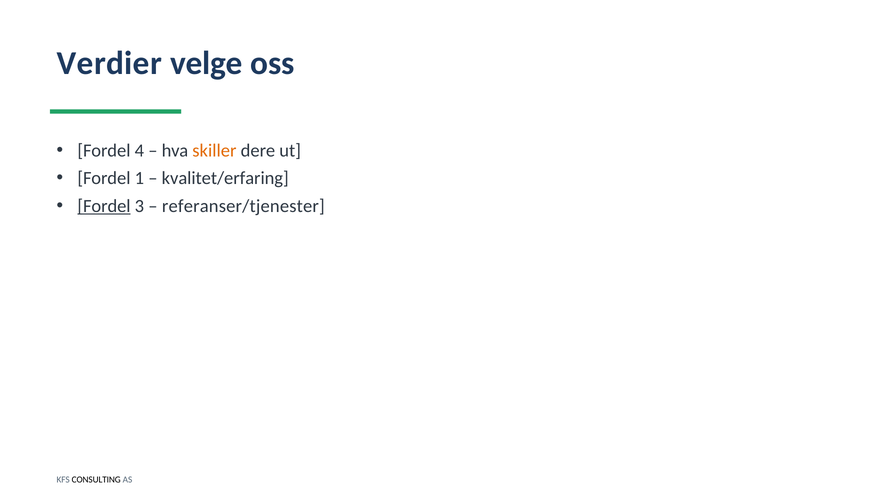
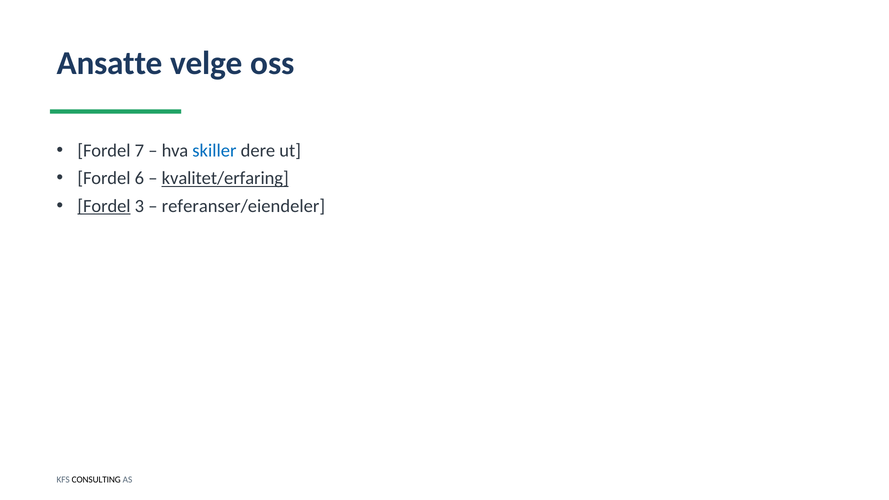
Verdier: Verdier -> Ansatte
4: 4 -> 7
skiller colour: orange -> blue
1: 1 -> 6
kvalitet/erfaring underline: none -> present
referanser/tjenester: referanser/tjenester -> referanser/eiendeler
